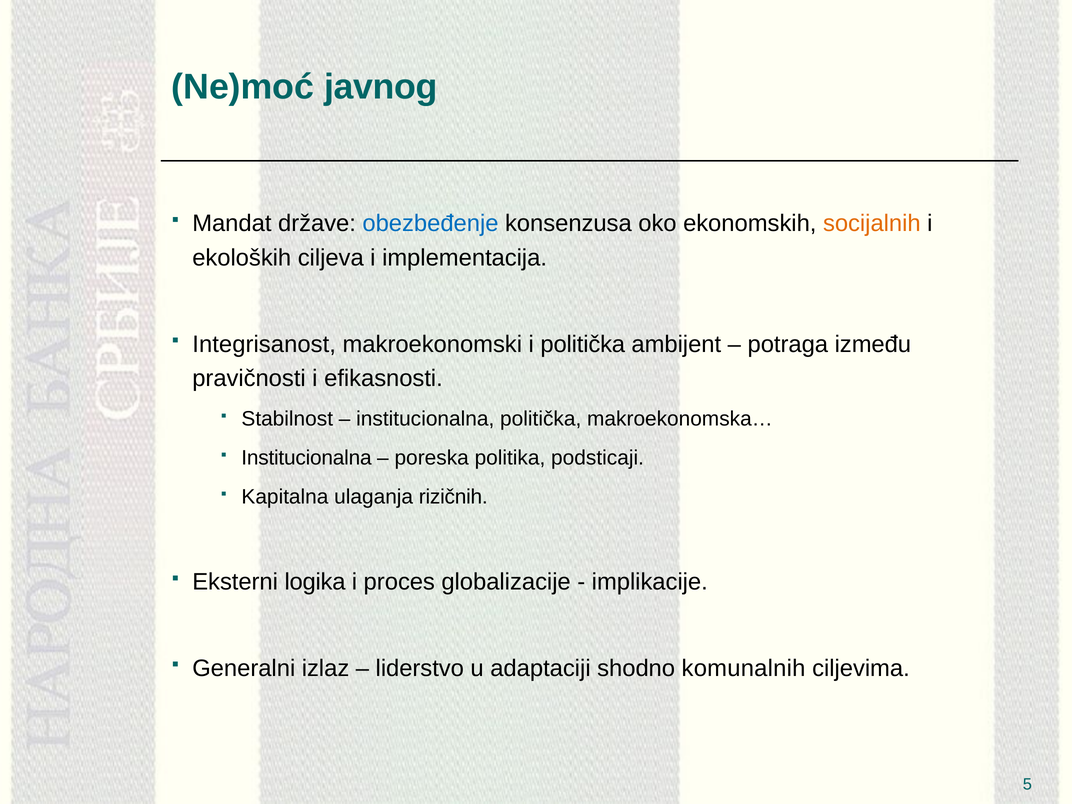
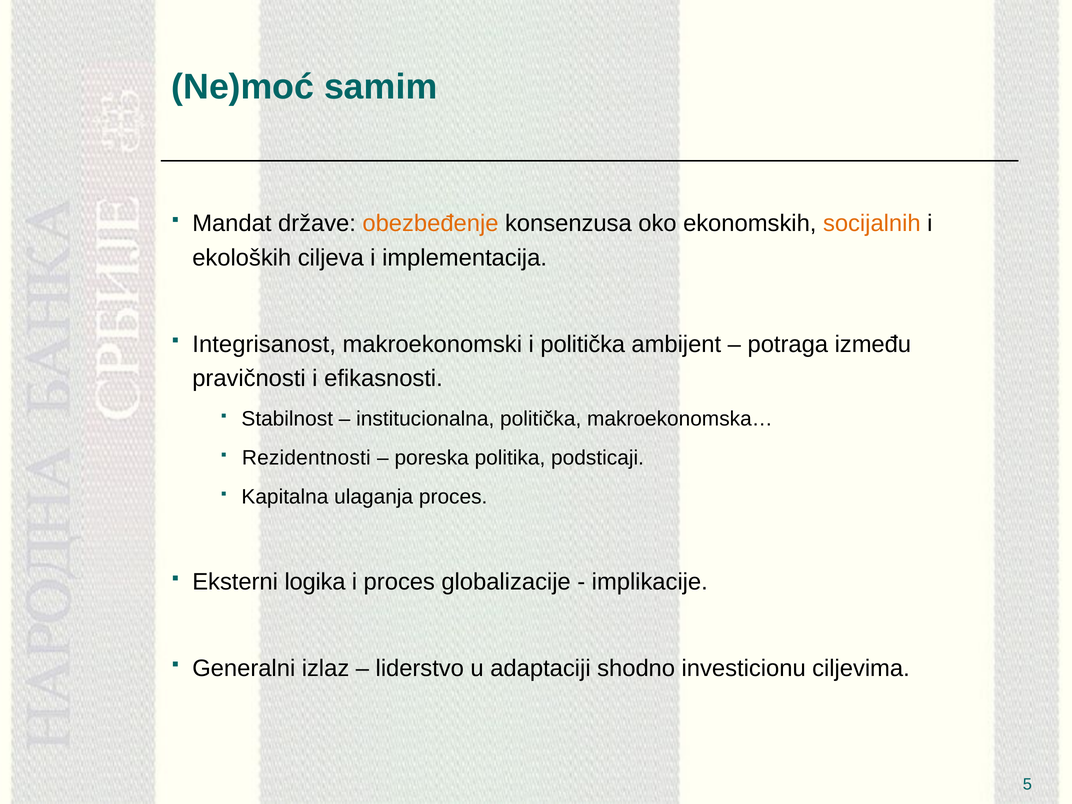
javnog: javnog -> samim
obezbeđenje colour: blue -> orange
Institucionalna at (306, 458): Institucionalna -> Rezidentnosti
ulaganja rizičnih: rizičnih -> proces
komunalnih: komunalnih -> investicionu
